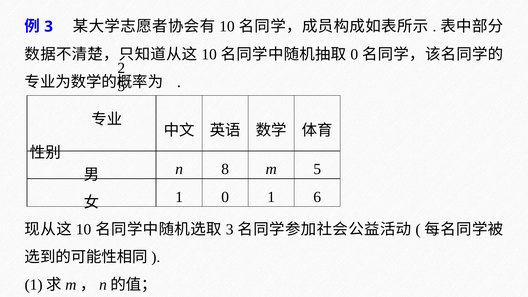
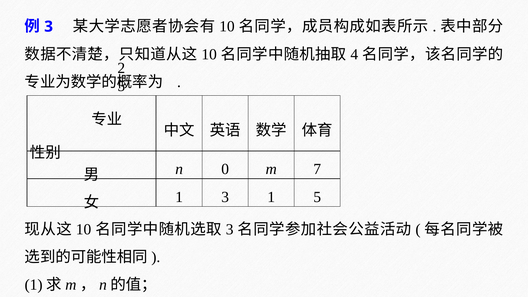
0 at (354, 54): 0 -> 4
8: 8 -> 0
m 5: 5 -> 7
1 0: 0 -> 3
1 6: 6 -> 5
